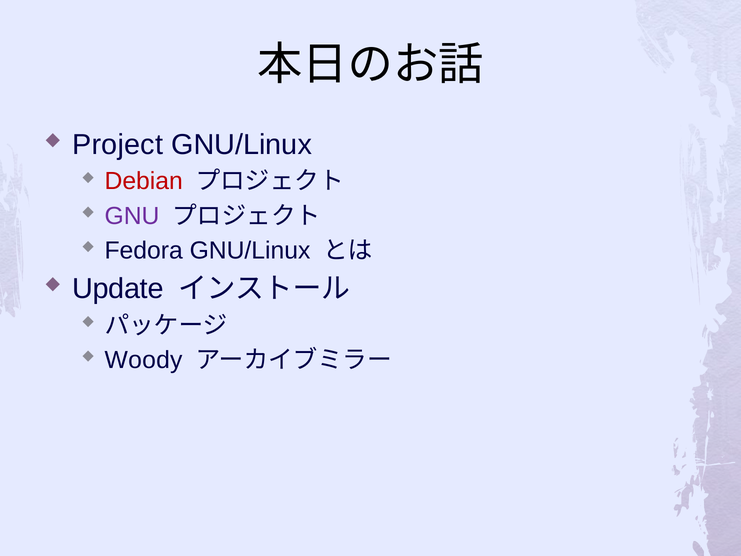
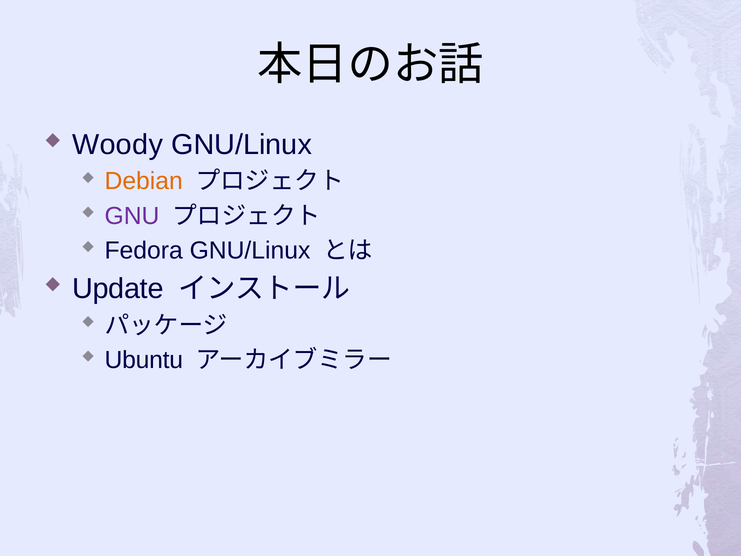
Project: Project -> Woody
Debian colour: red -> orange
Woody: Woody -> Ubuntu
